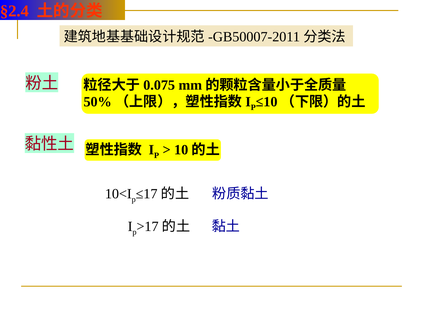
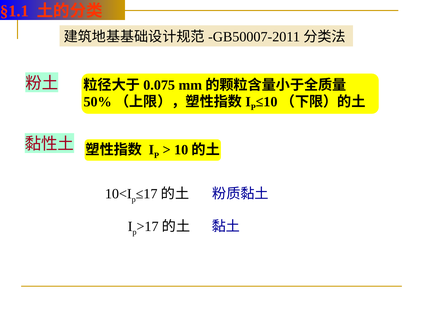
§2.4: §2.4 -> §1.1
